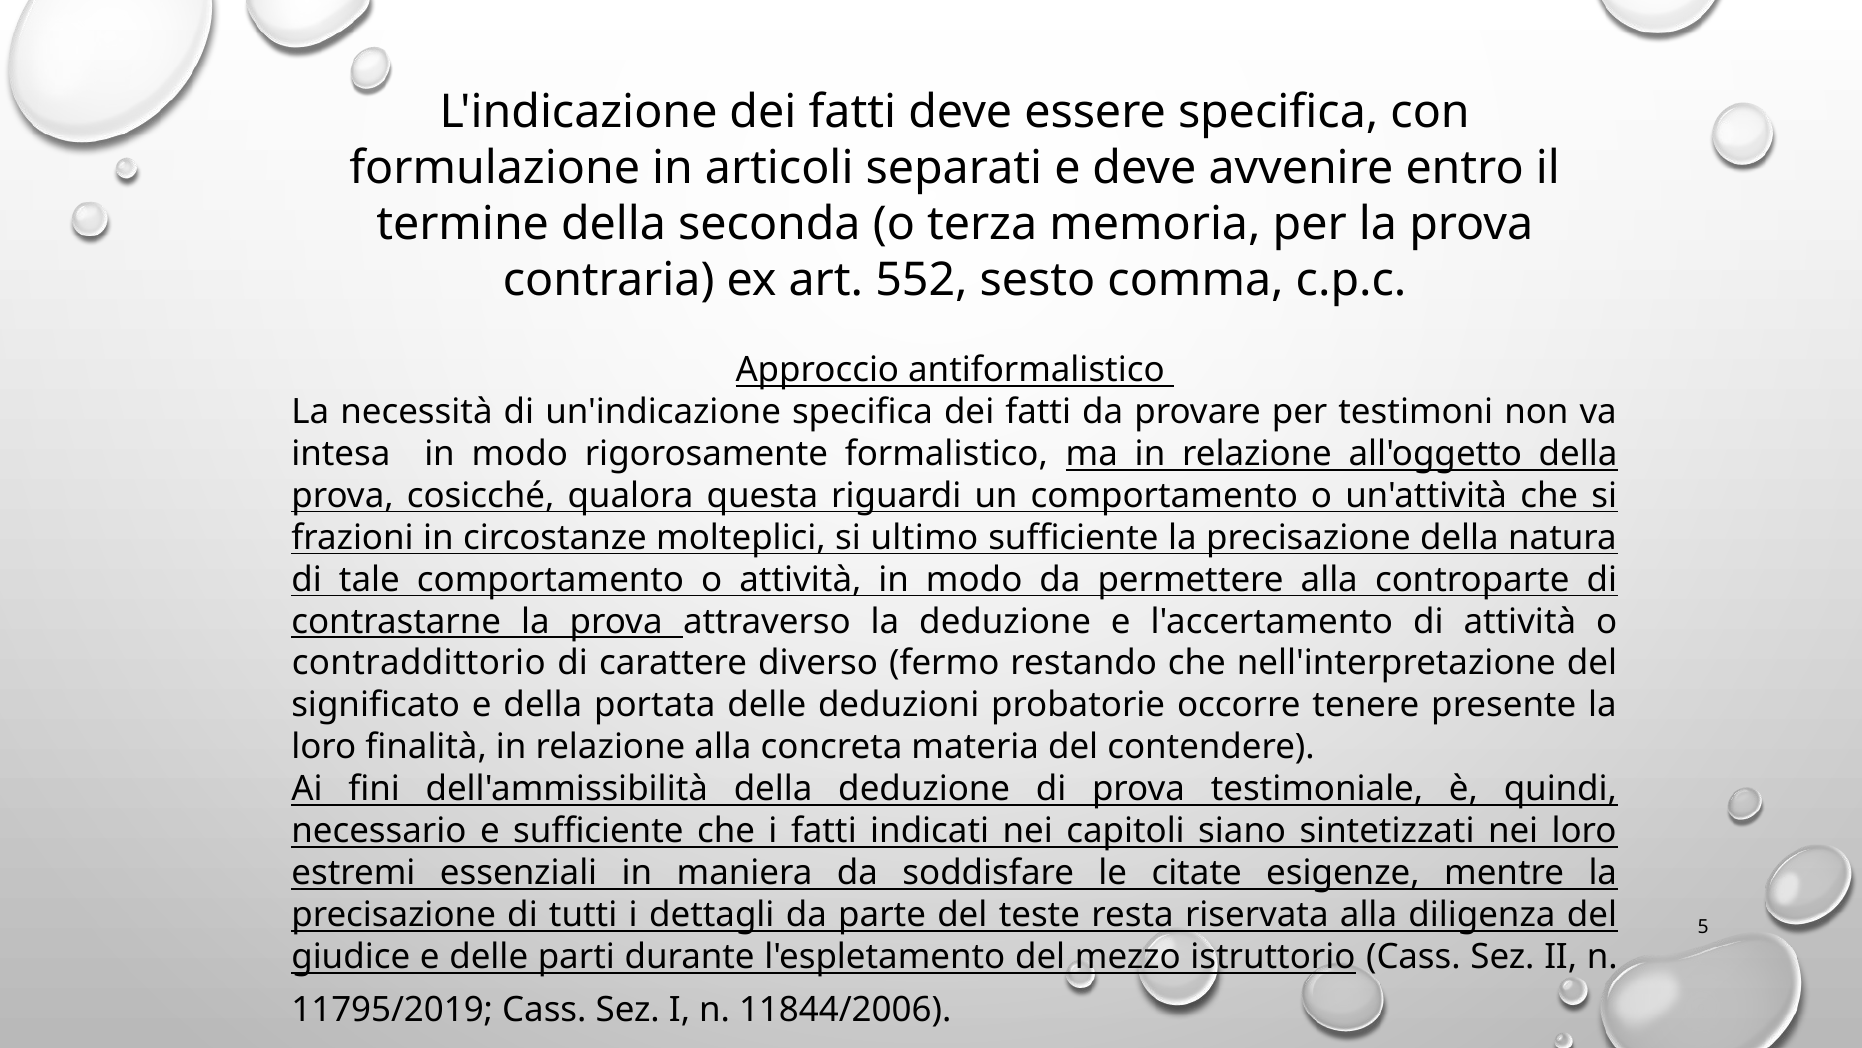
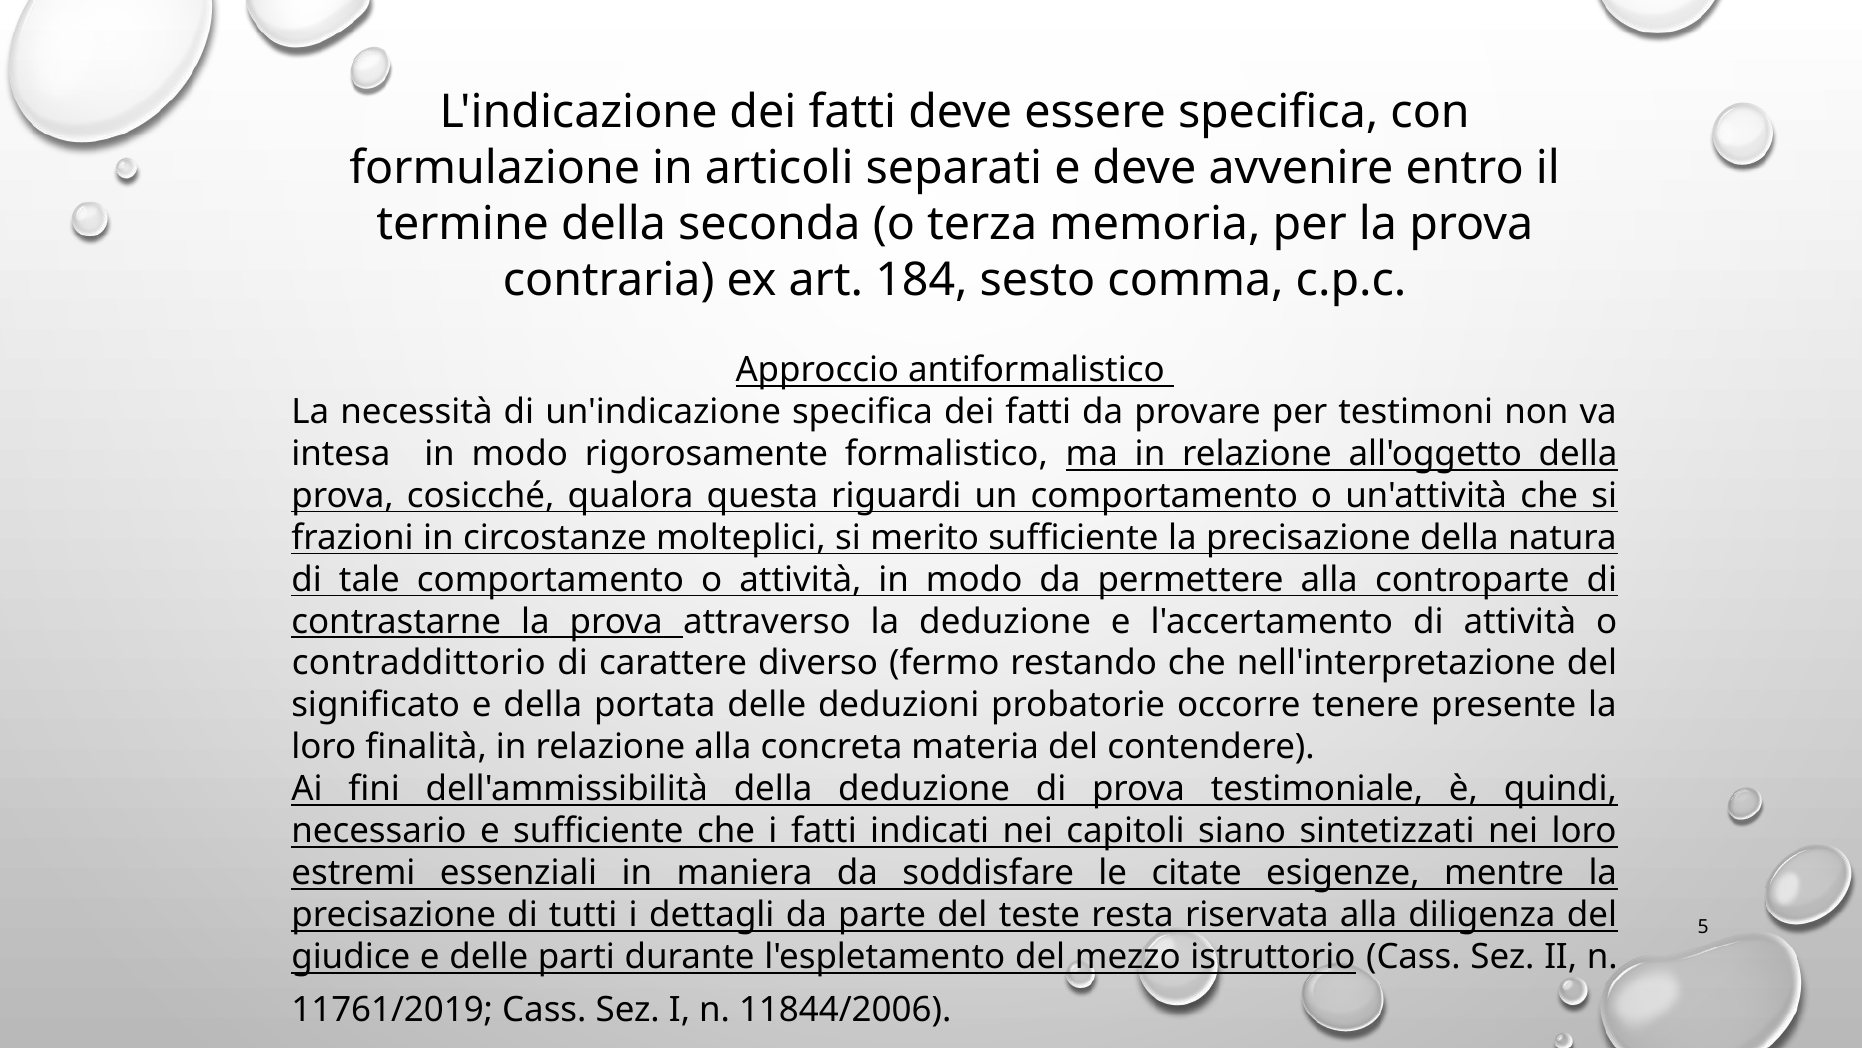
552: 552 -> 184
ultimo: ultimo -> merito
11795/2019: 11795/2019 -> 11761/2019
